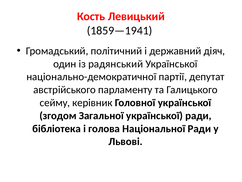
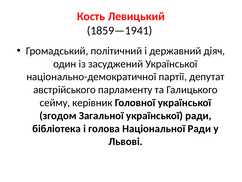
радянський: радянський -> засуджений
